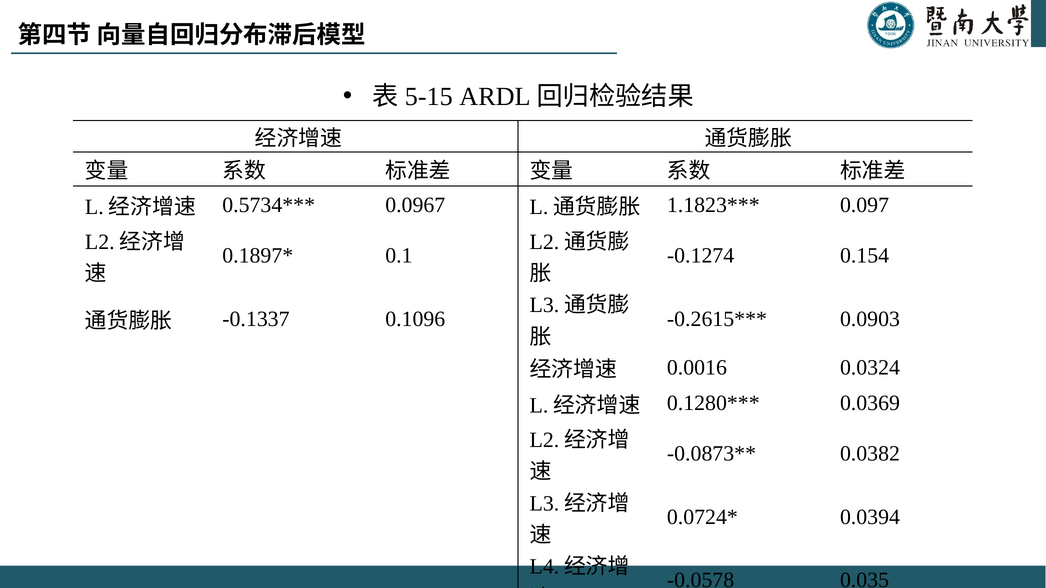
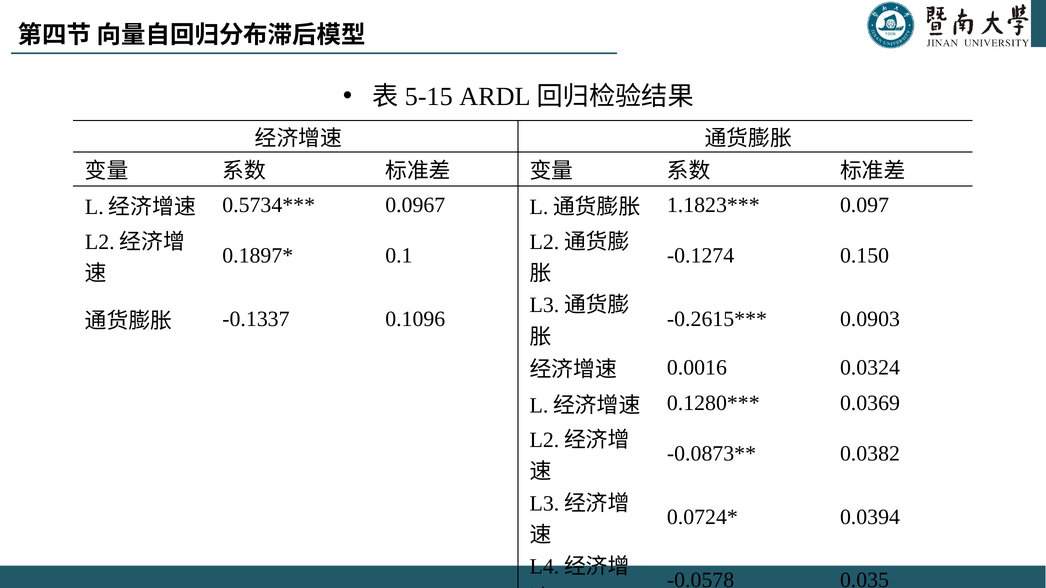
0.154: 0.154 -> 0.150
